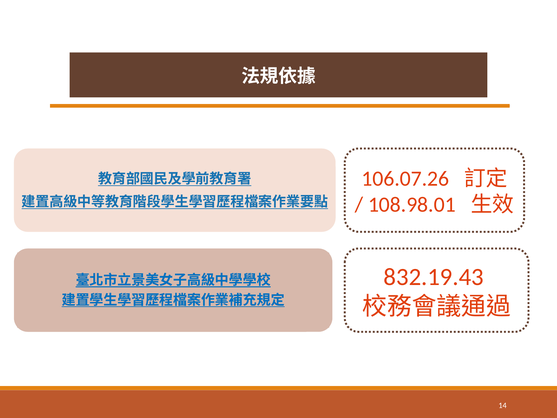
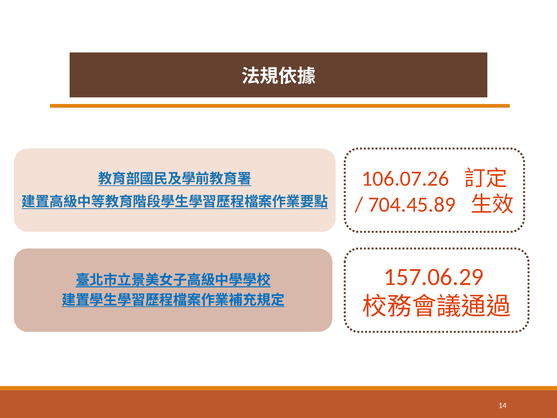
108.98.01: 108.98.01 -> 704.45.89
832.19.43: 832.19.43 -> 157.06.29
